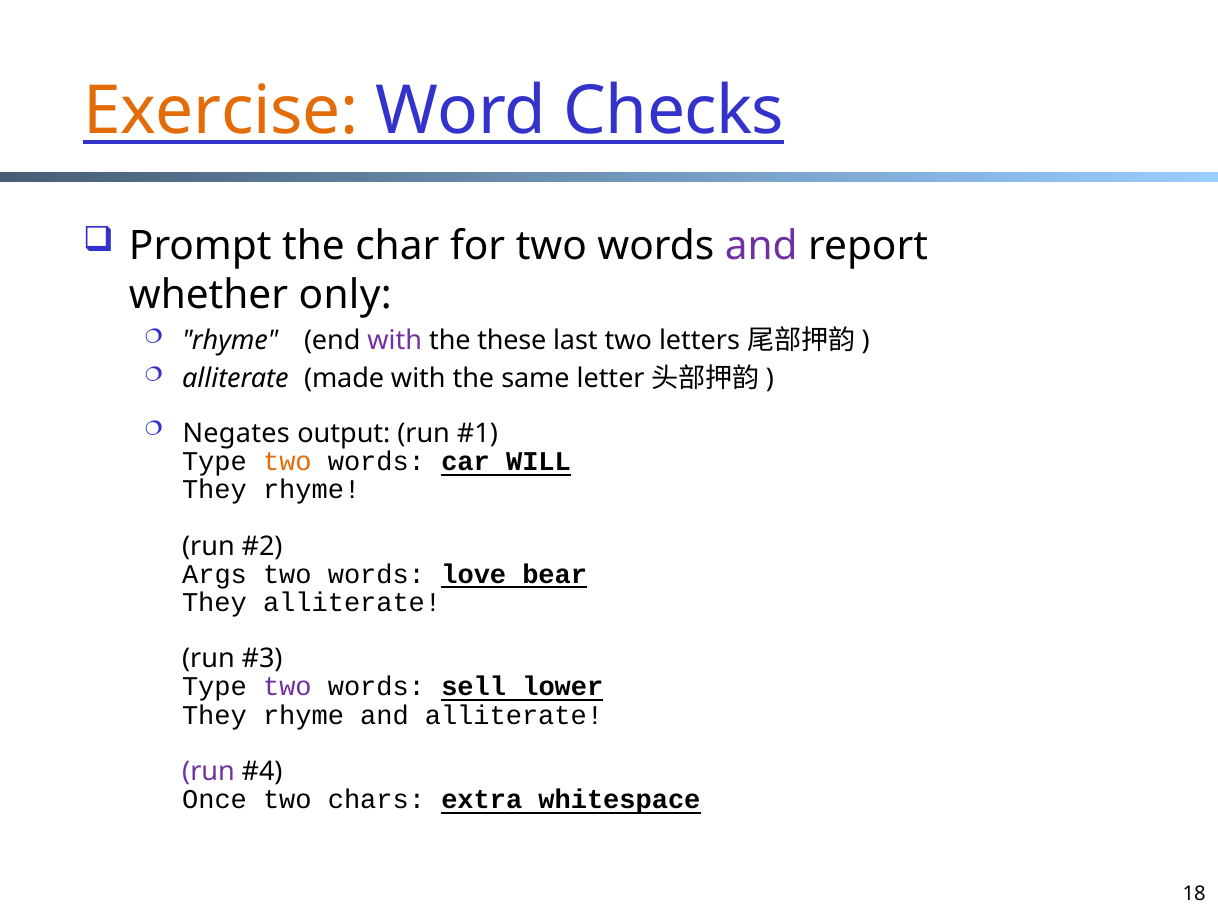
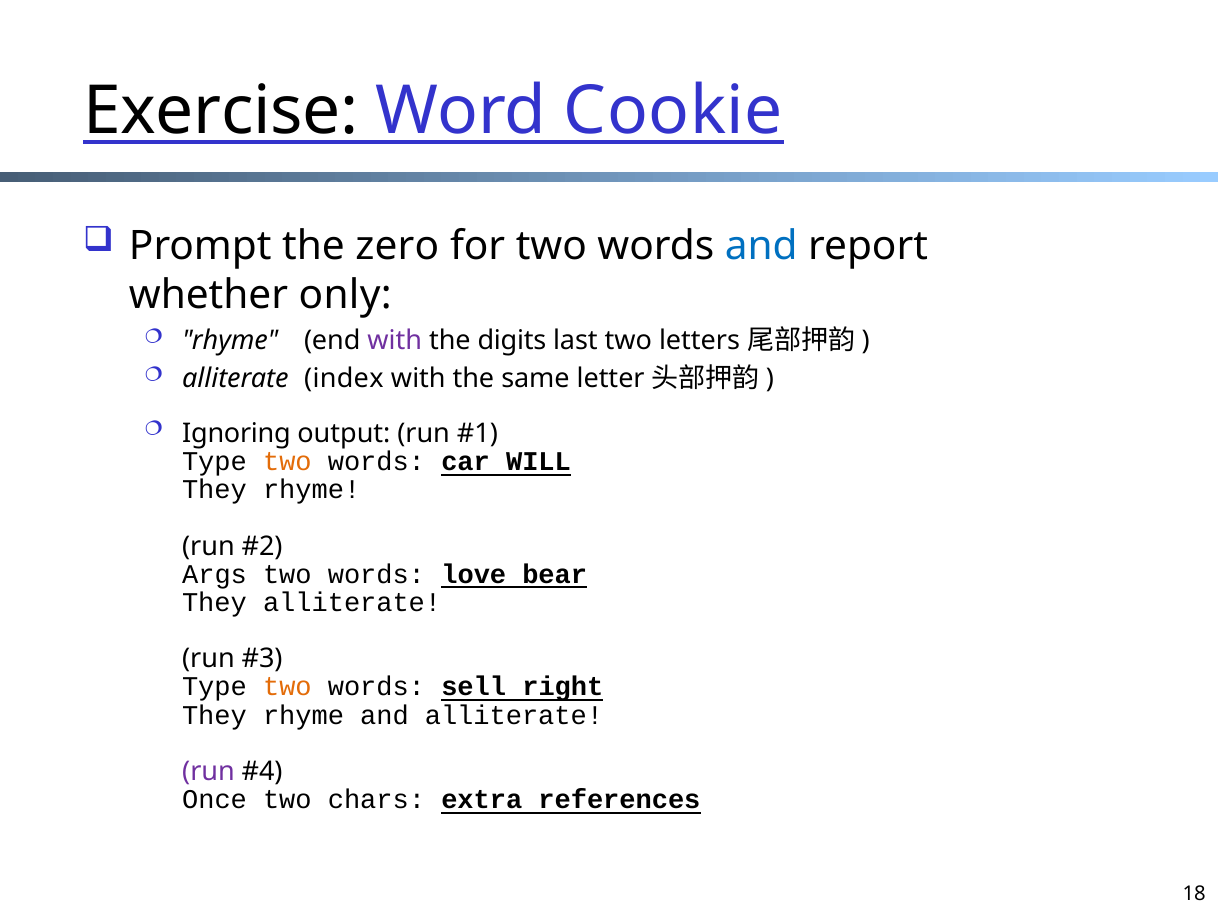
Exercise colour: orange -> black
Checks: Checks -> Cookie
char: char -> zero
and at (761, 246) colour: purple -> blue
these: these -> digits
made: made -> index
Negates: Negates -> Ignoring
two at (287, 687) colour: purple -> orange
lower: lower -> right
whitespace: whitespace -> references
